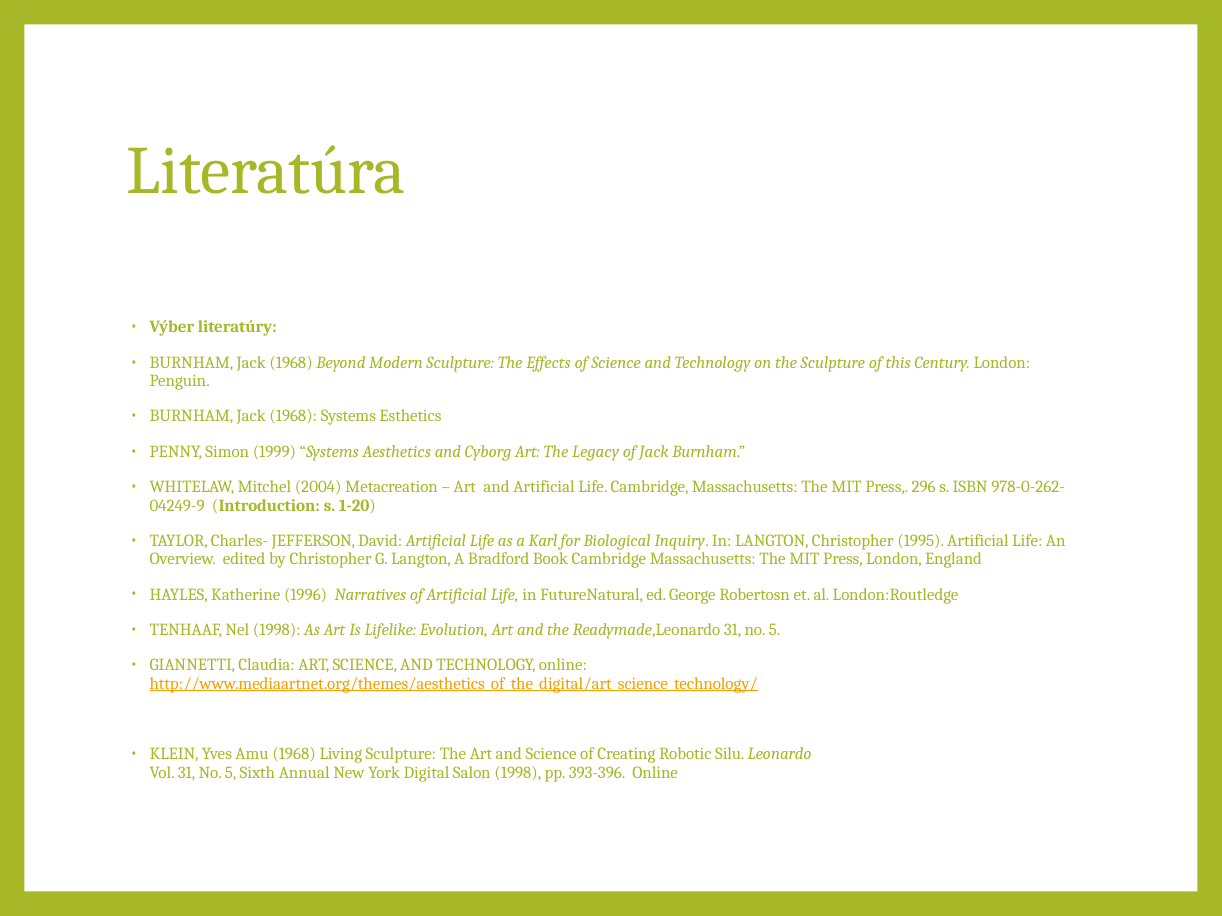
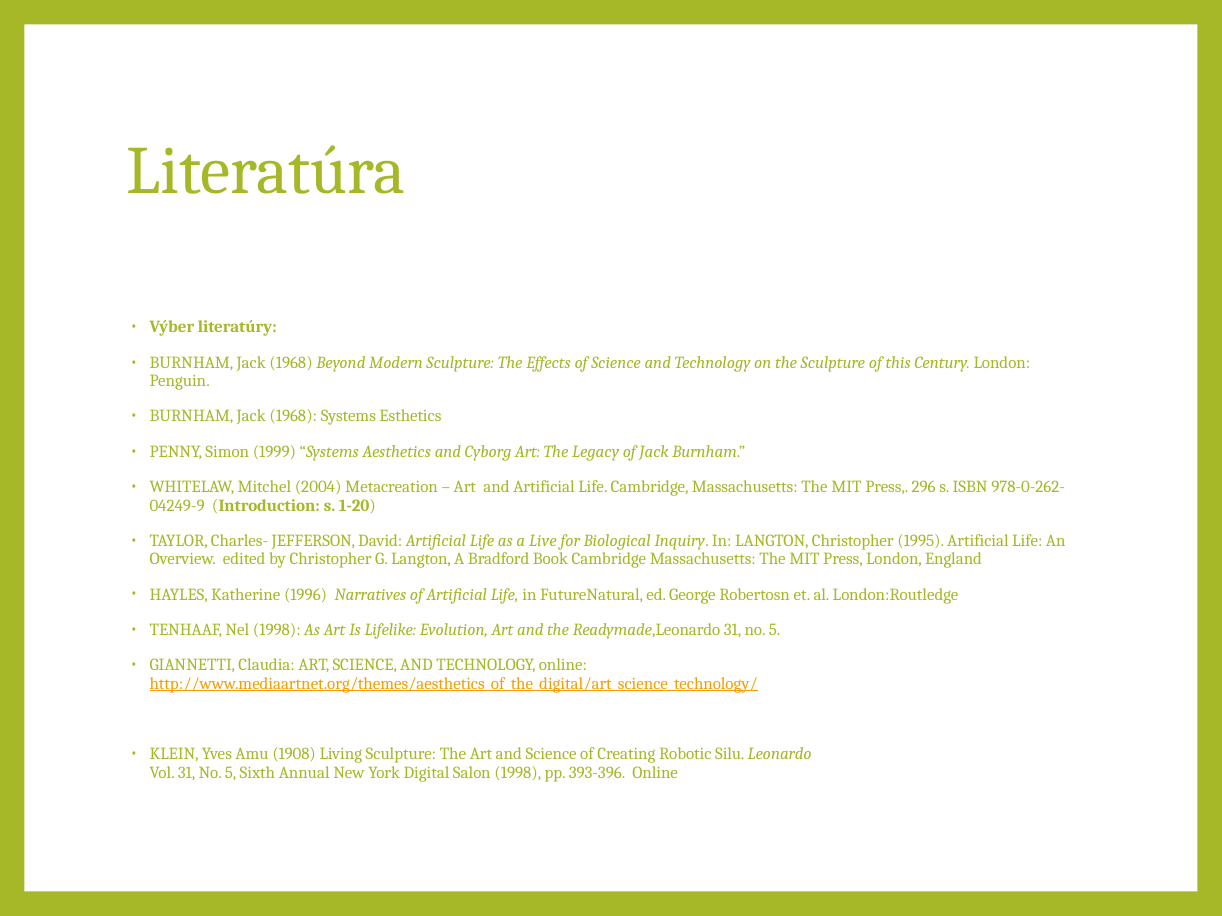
Karl: Karl -> Live
Amu 1968: 1968 -> 1908
